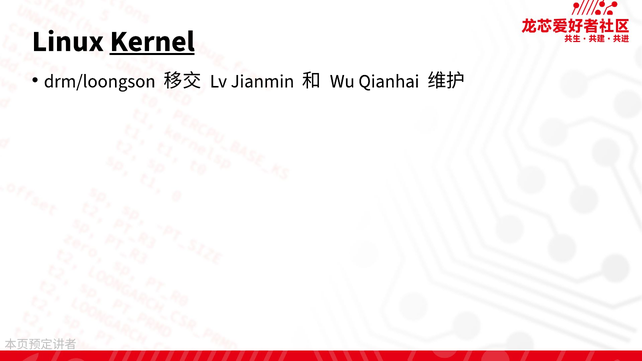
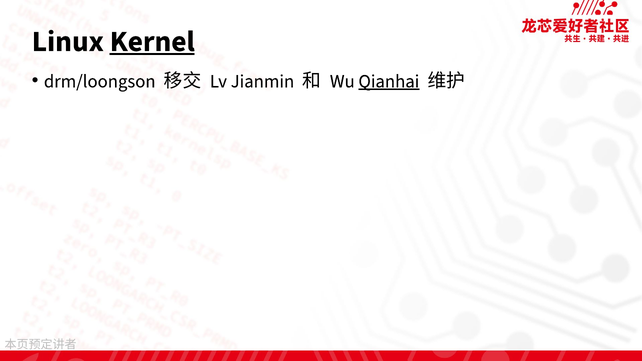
Qianhai underline: none -> present
